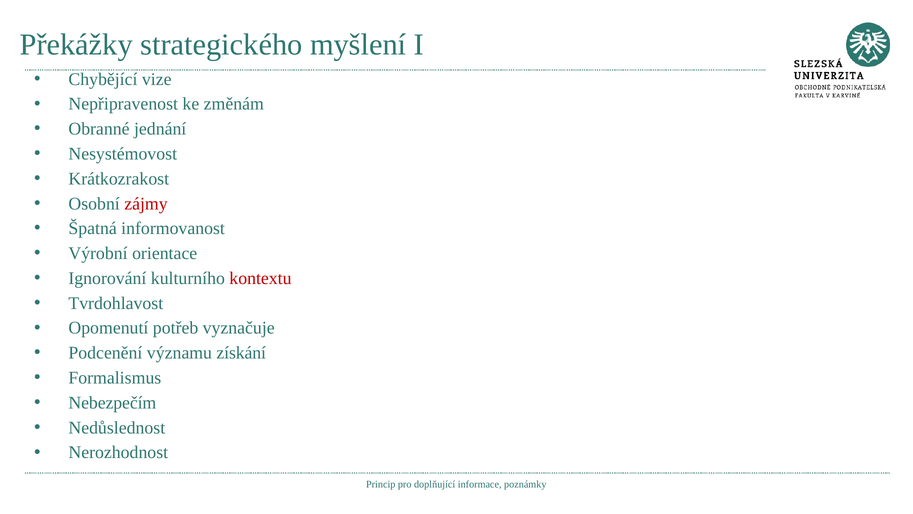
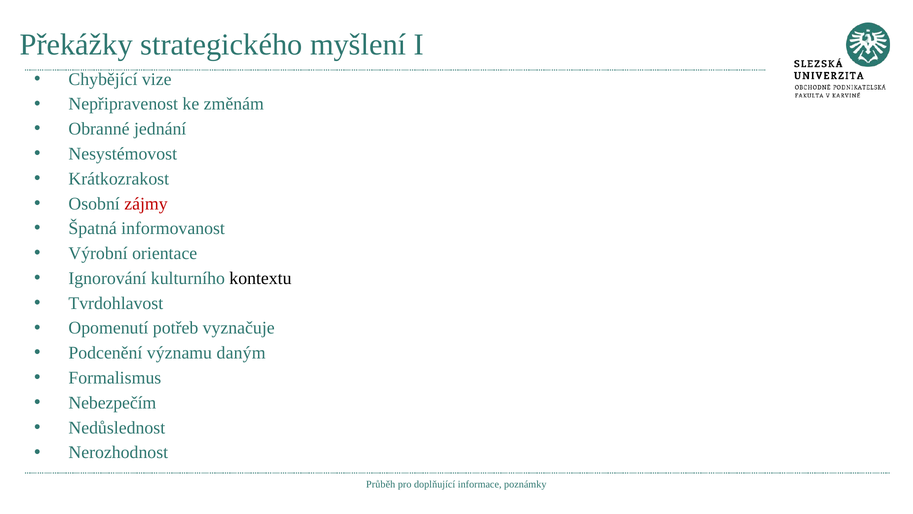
kontextu colour: red -> black
získání: získání -> daným
Princip: Princip -> Průběh
